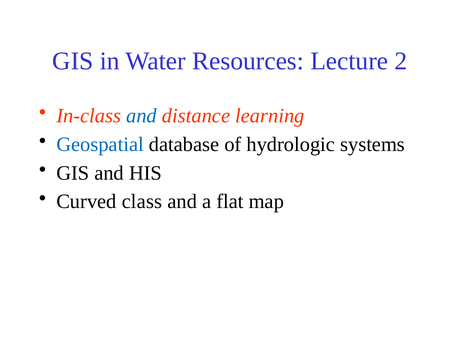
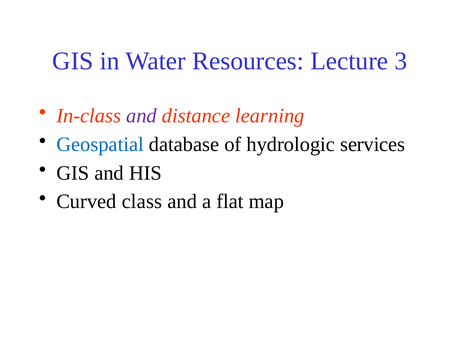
2: 2 -> 3
and at (142, 116) colour: blue -> purple
systems: systems -> services
